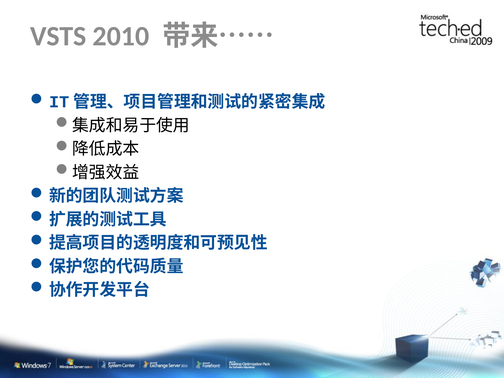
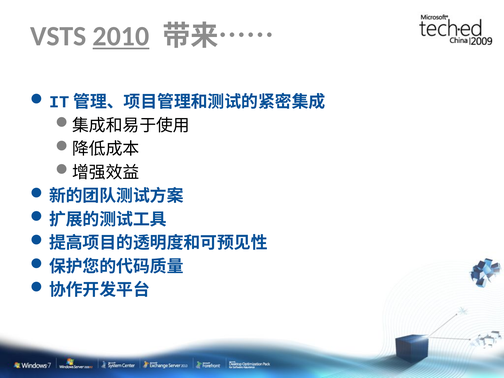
2010 underline: none -> present
